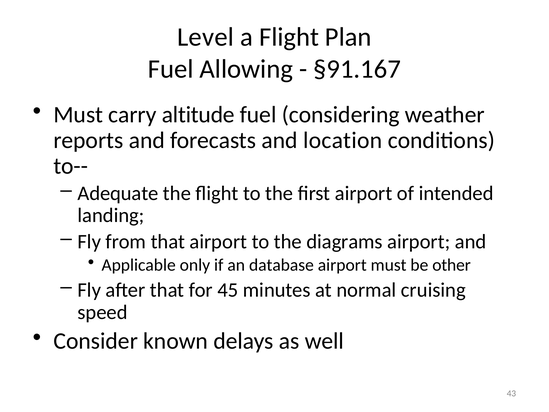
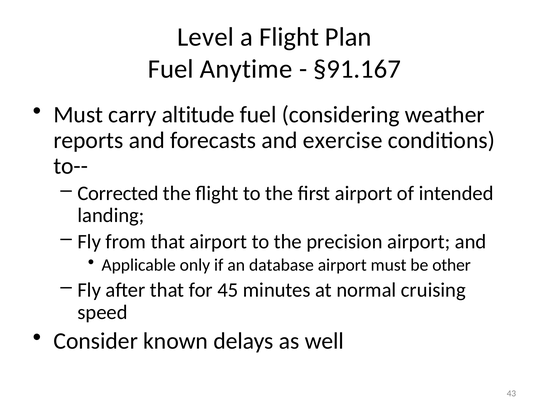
Allowing: Allowing -> Anytime
location: location -> exercise
Adequate: Adequate -> Corrected
diagrams: diagrams -> precision
